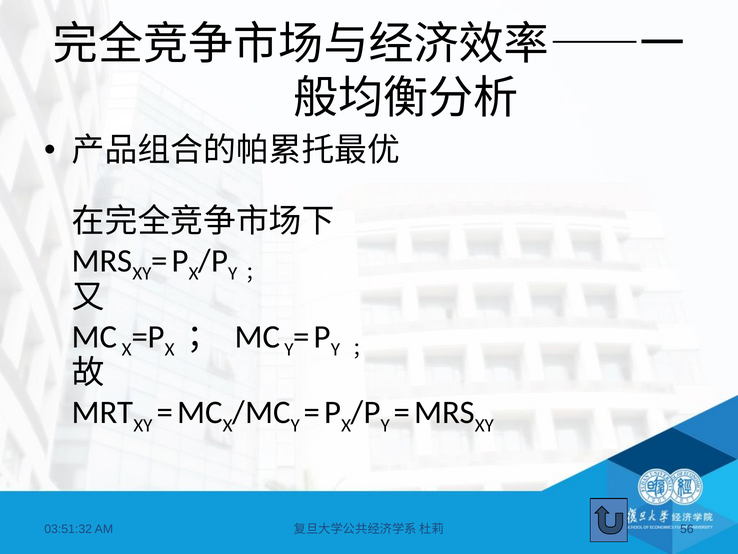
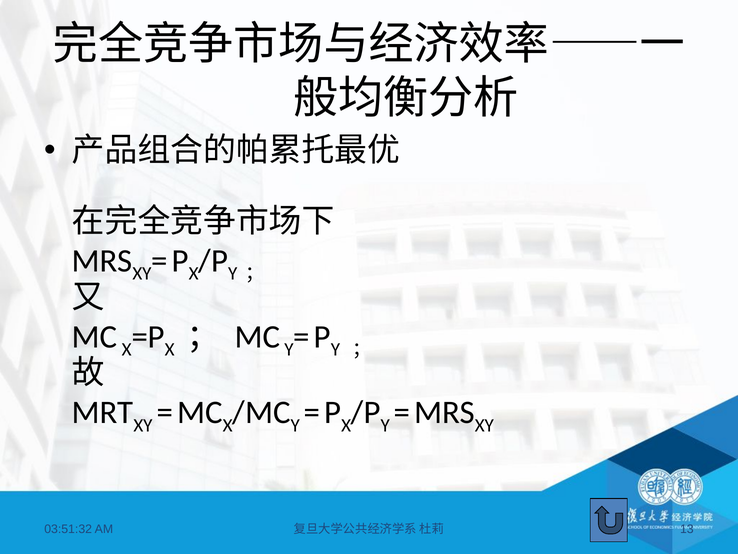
56: 56 -> 13
